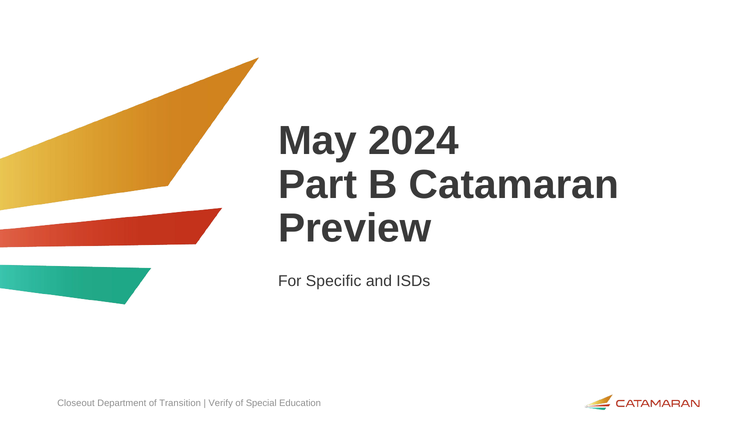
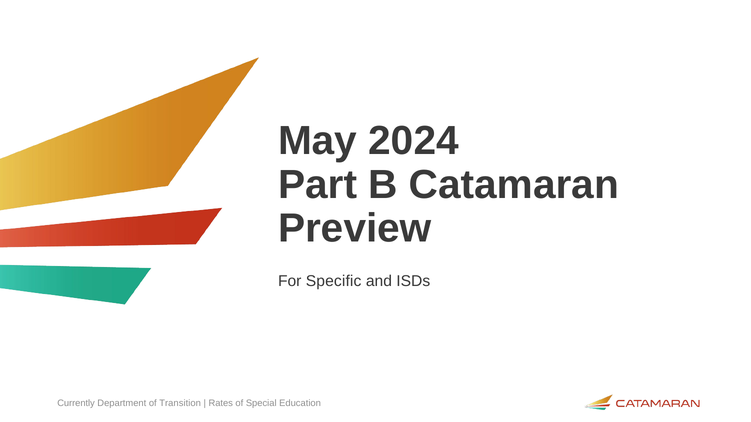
Closeout: Closeout -> Currently
Verify: Verify -> Rates
